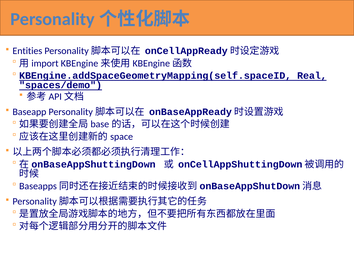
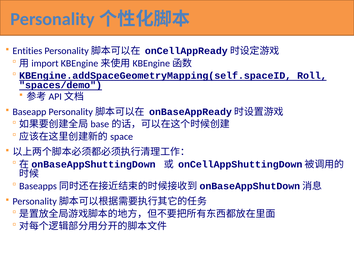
Real: Real -> Roll
